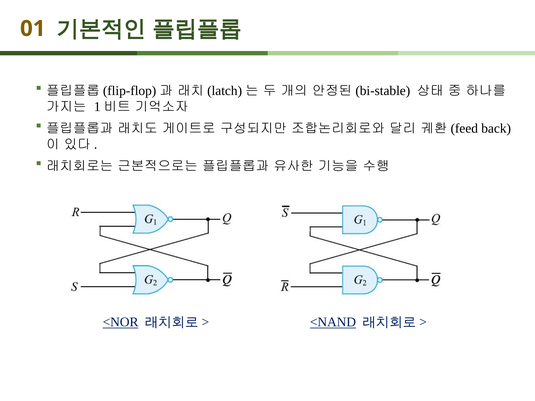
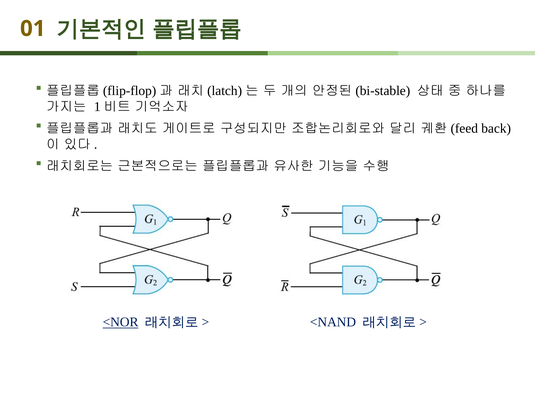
<NAND underline: present -> none
